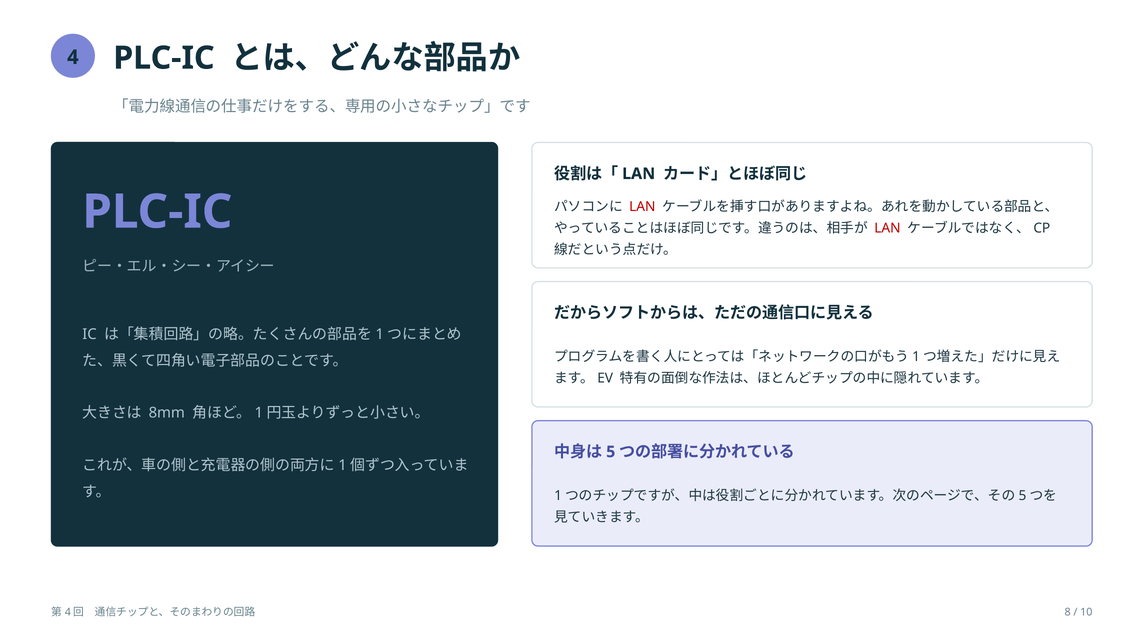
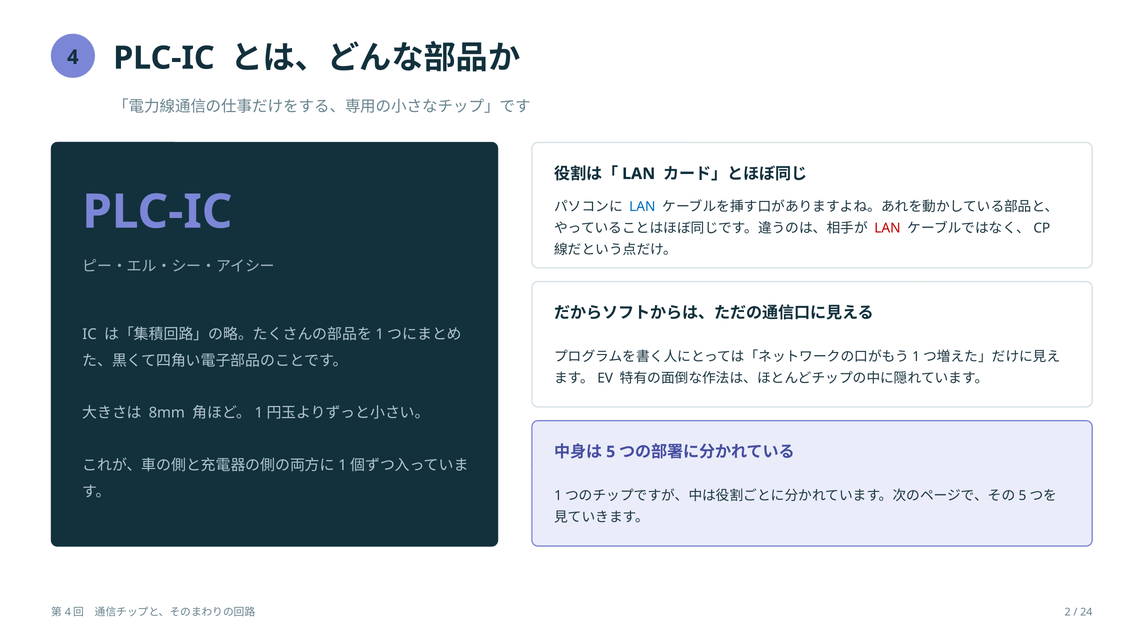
LAN at (642, 207) colour: red -> blue
8: 8 -> 2
10: 10 -> 24
